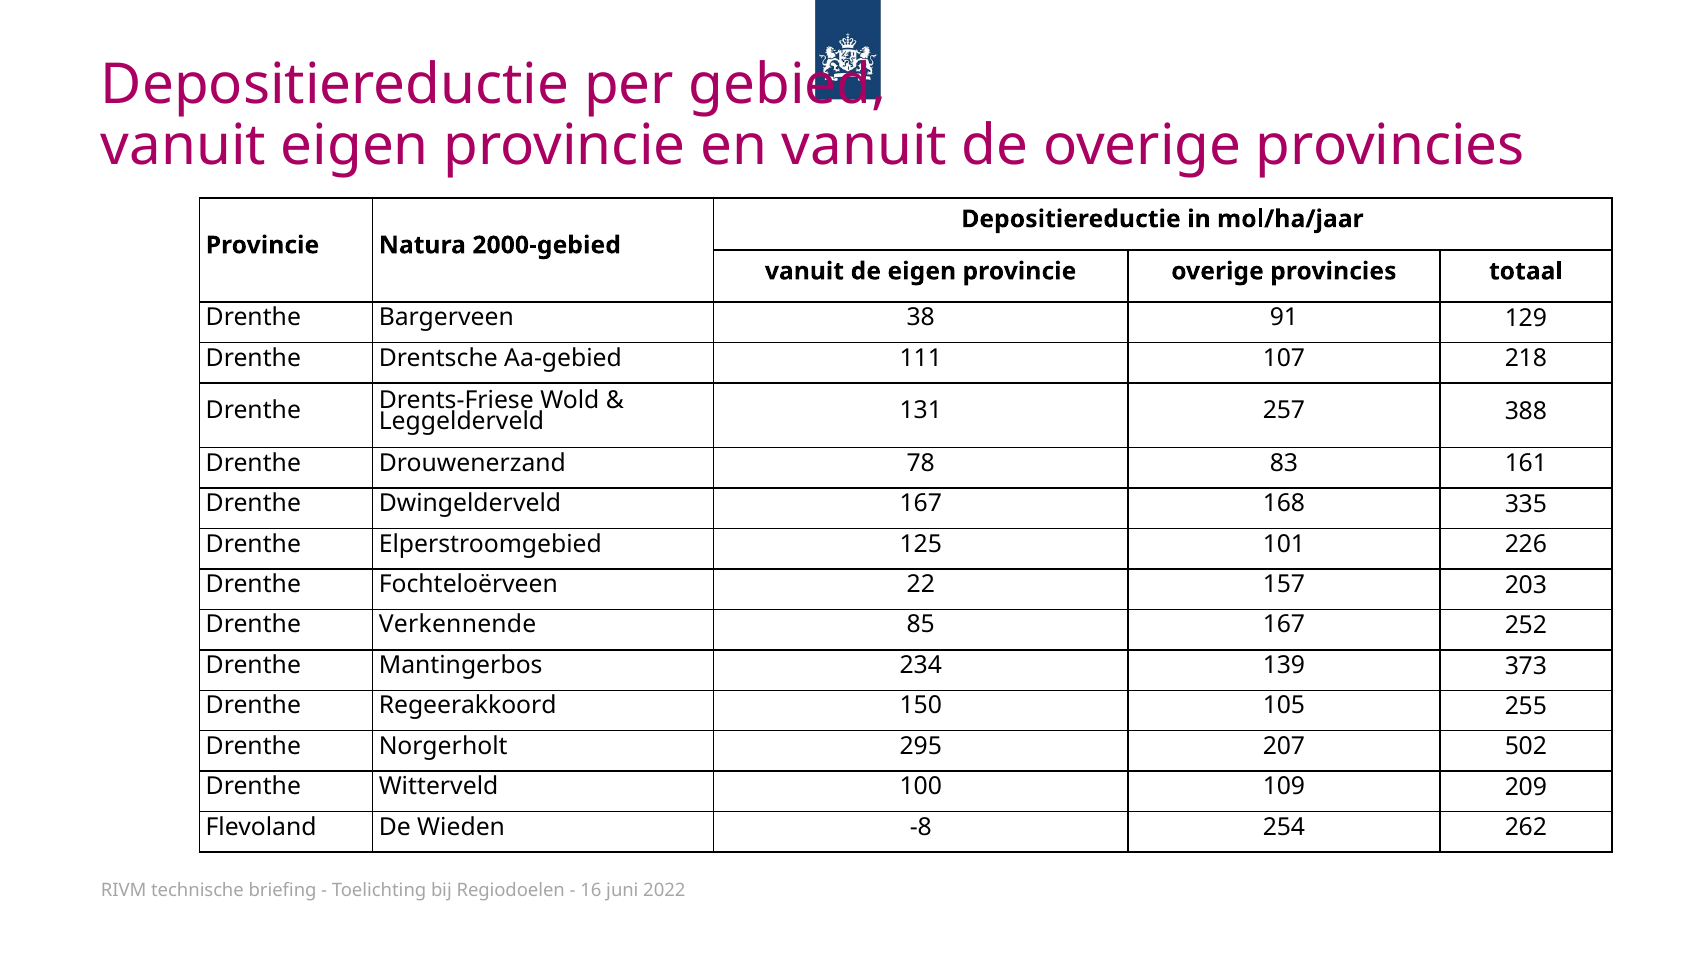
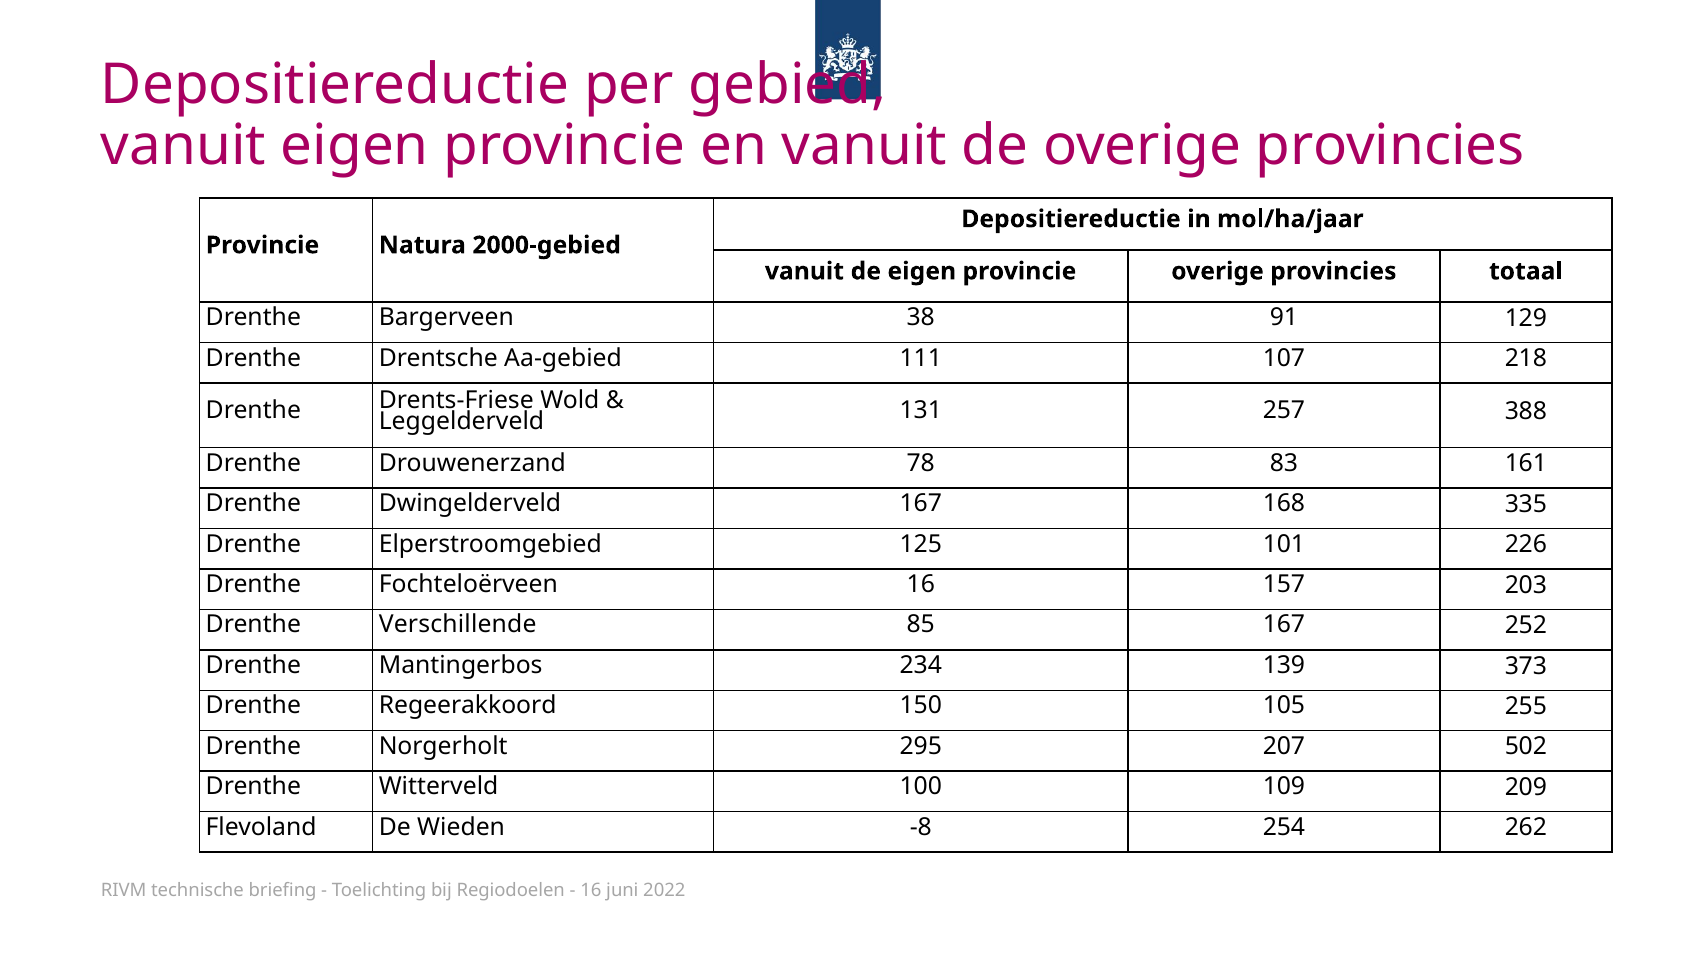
Fochteloërveen 22: 22 -> 16
Verkennende: Verkennende -> Verschillende
